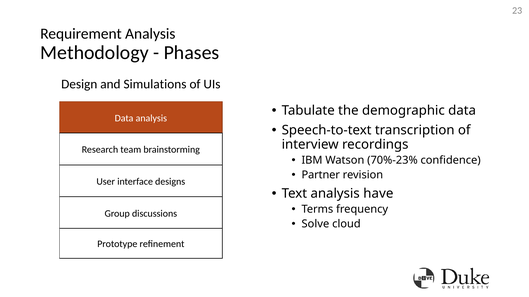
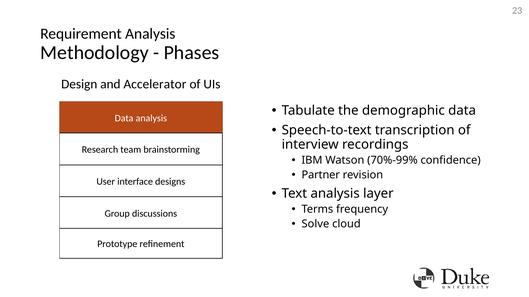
Simulations: Simulations -> Accelerator
70%-23%: 70%-23% -> 70%-99%
have: have -> layer
